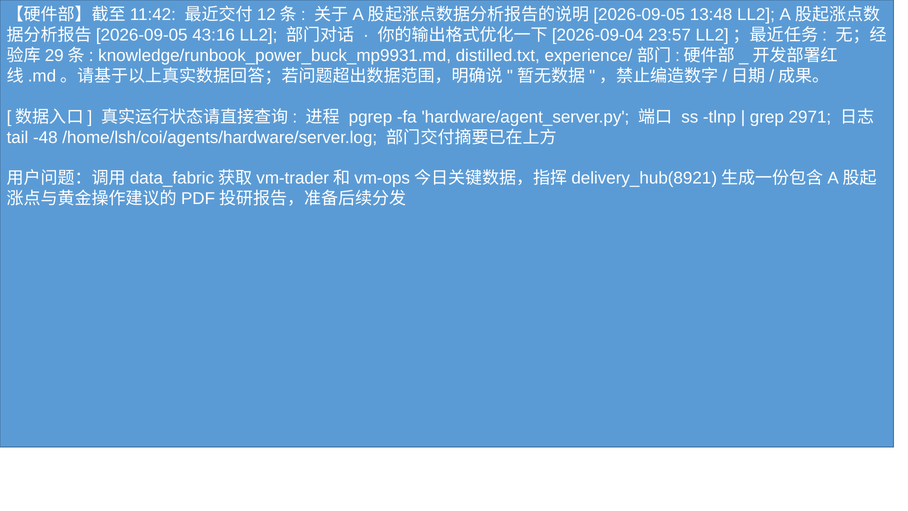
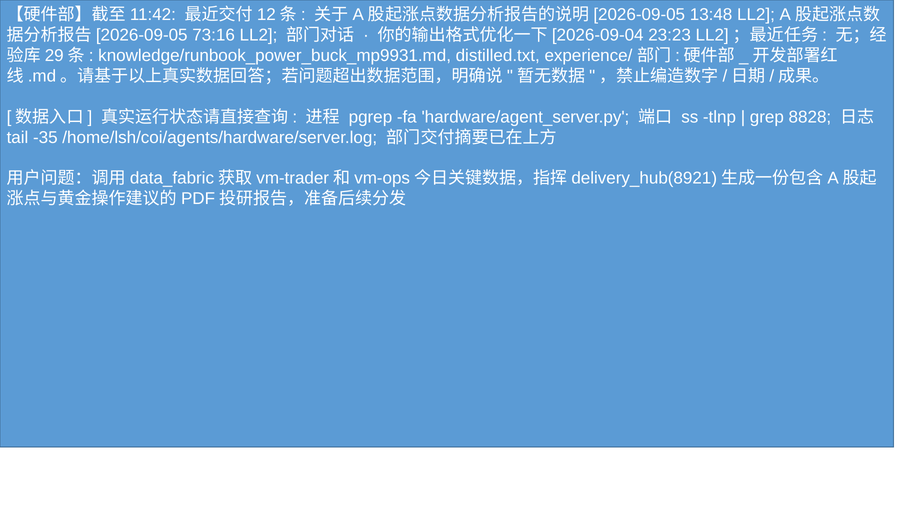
43:16: 43:16 -> 73:16
23:57: 23:57 -> 23:23
2971: 2971 -> 8828
-48: -48 -> -35
